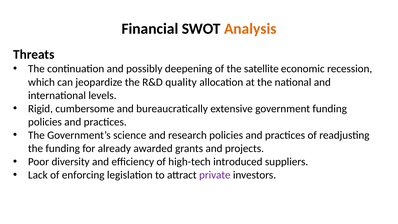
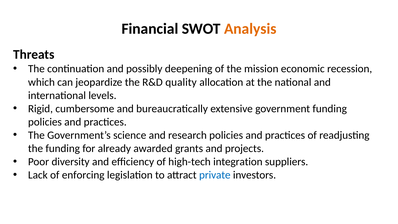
satellite: satellite -> mission
introduced: introduced -> integration
private colour: purple -> blue
